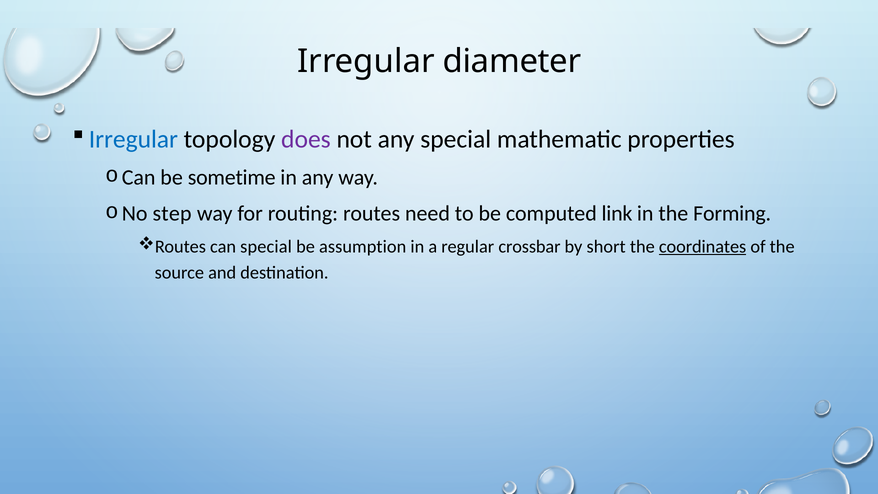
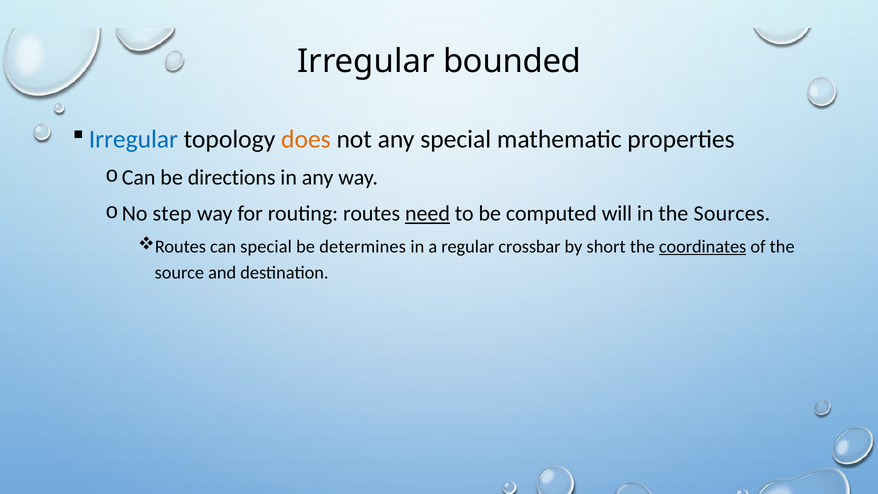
diameter: diameter -> bounded
does colour: purple -> orange
sometime: sometime -> directions
need underline: none -> present
link: link -> will
Forming: Forming -> Sources
assumption: assumption -> determines
